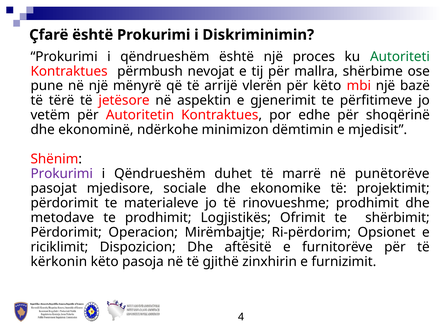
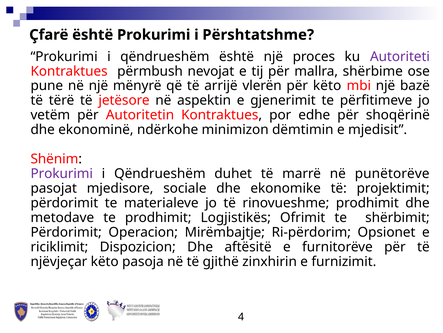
Diskriminimin: Diskriminimin -> Përshtatshme
Autoriteti colour: green -> purple
kërkonin: kërkonin -> njëvjeçar
